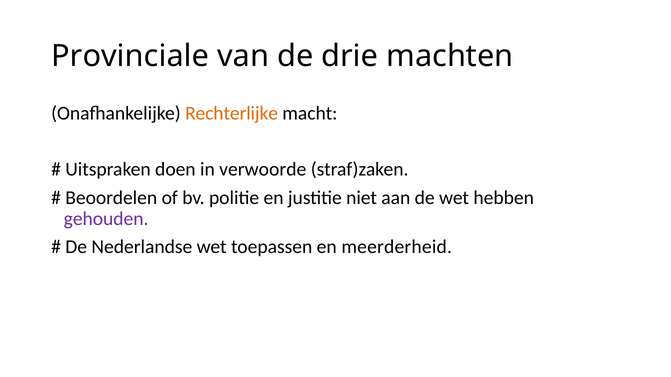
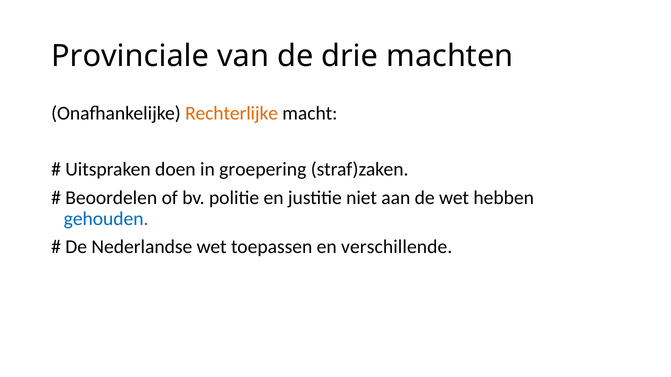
verwoorde: verwoorde -> groepering
gehouden colour: purple -> blue
meerderheid: meerderheid -> verschillende
